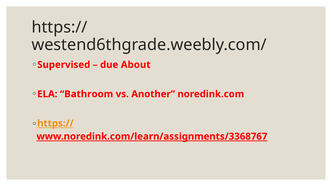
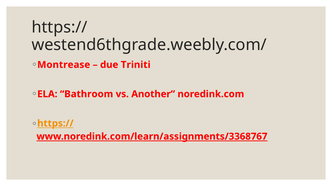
Supervised: Supervised -> Montrease
About: About -> Triniti
